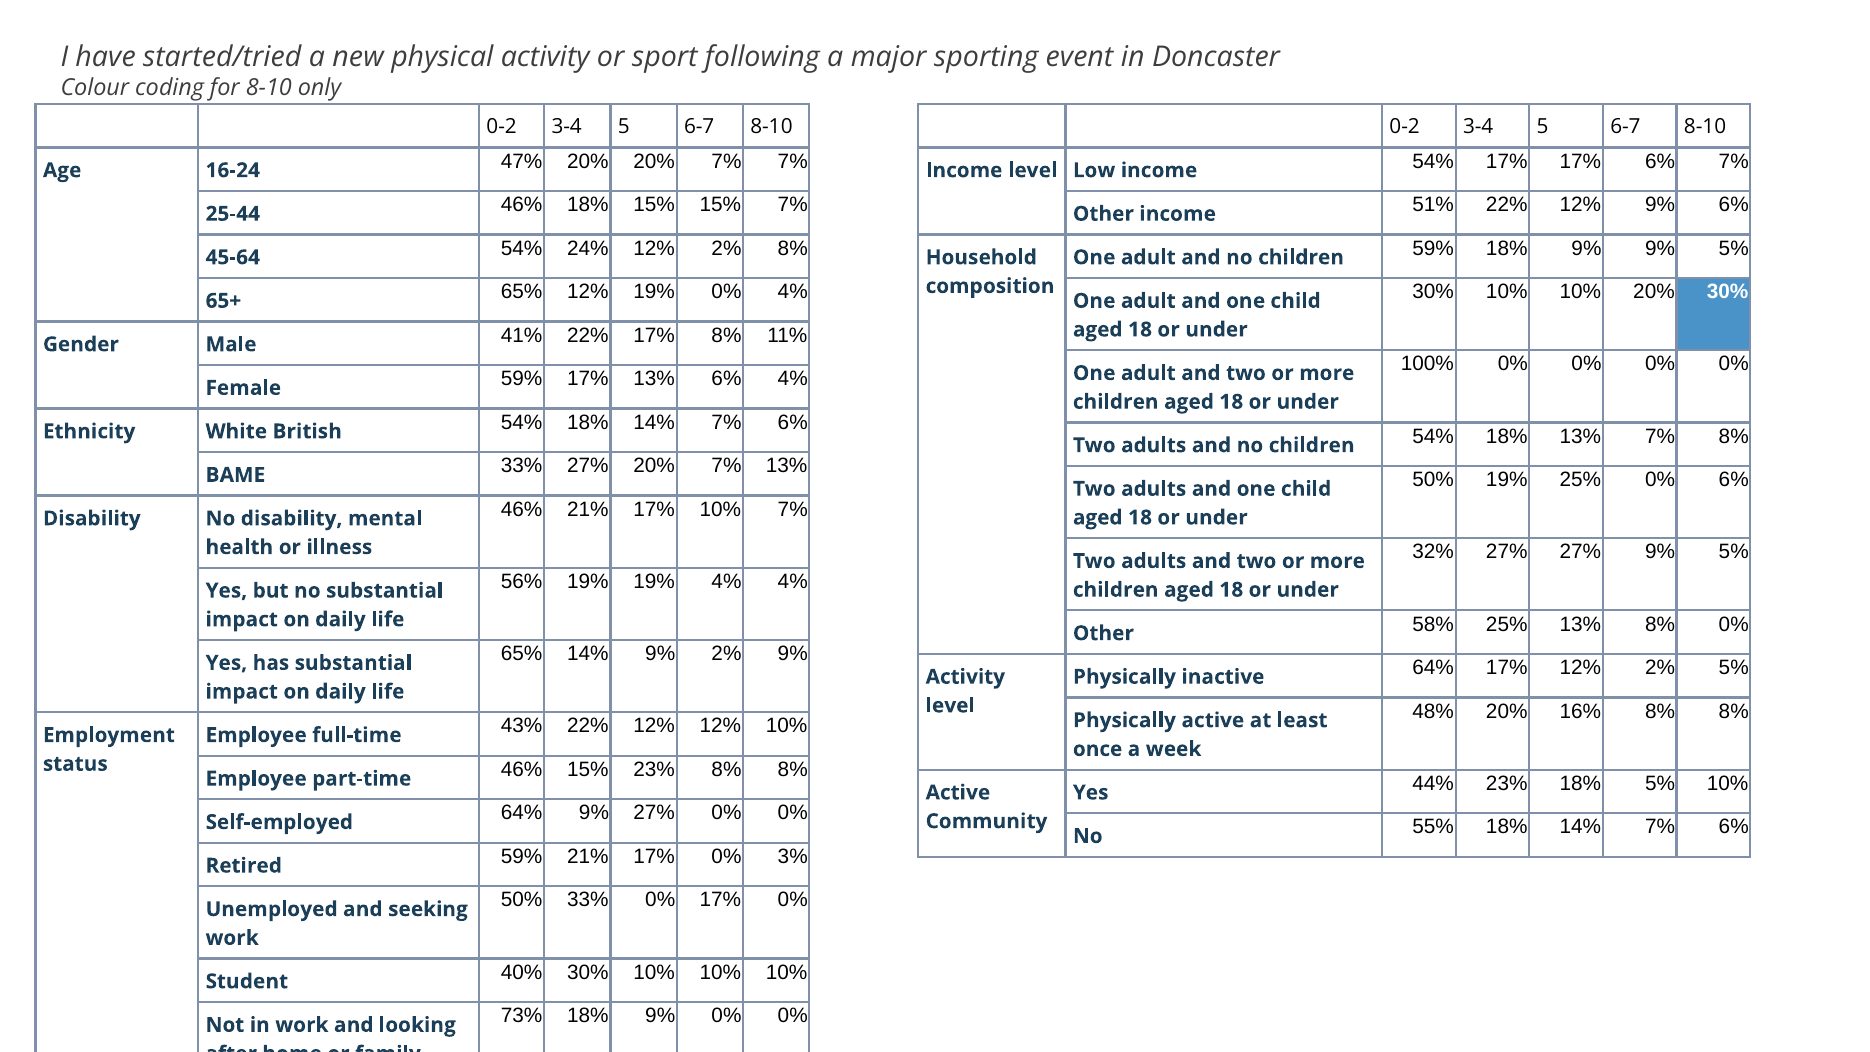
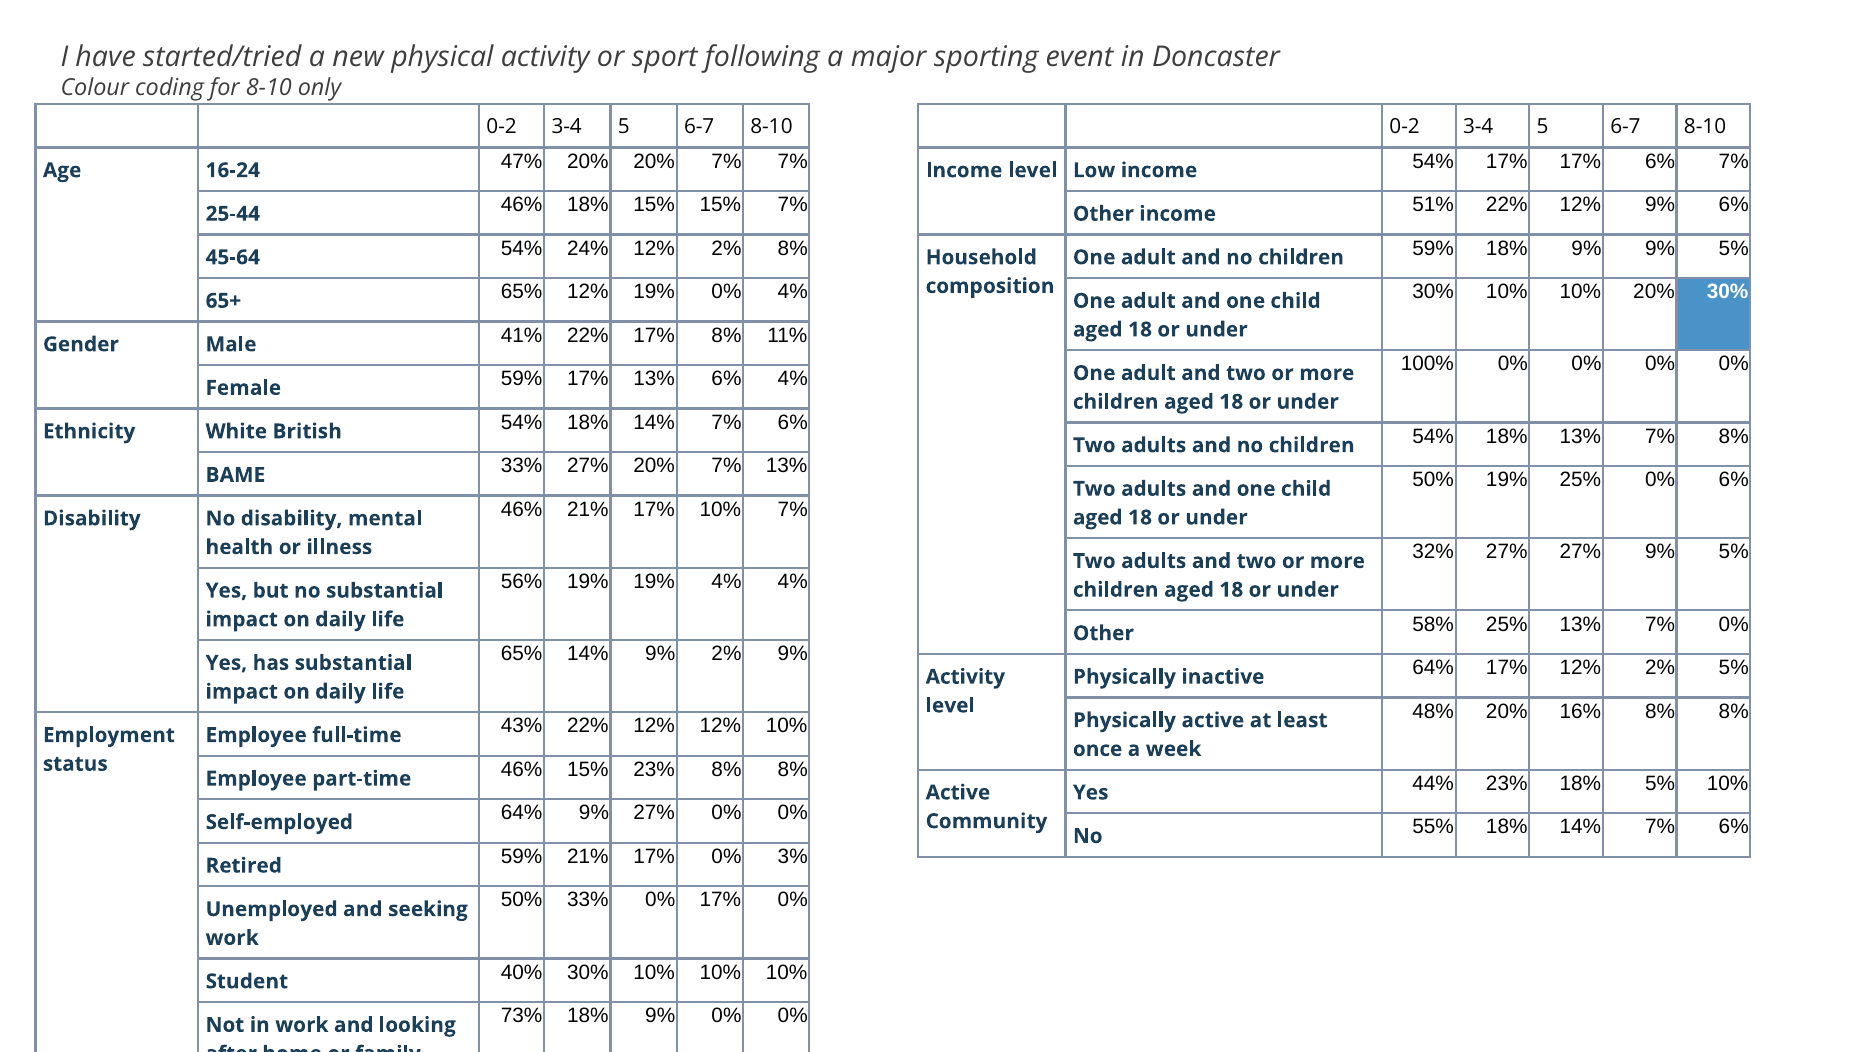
25% 13% 8%: 8% -> 7%
